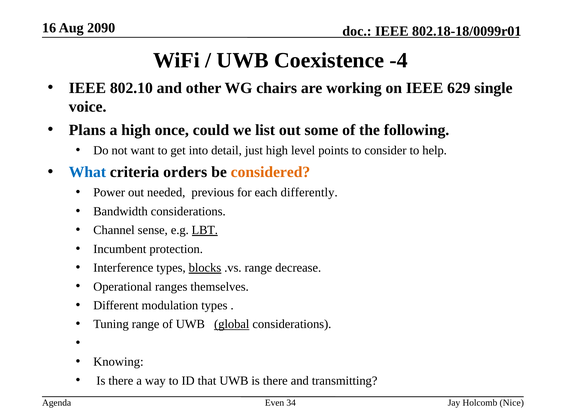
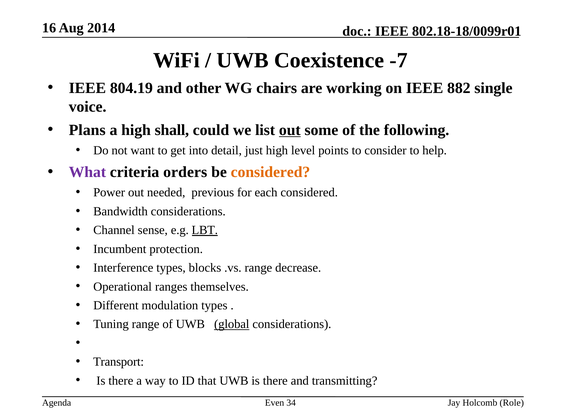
2090: 2090 -> 2014
-4: -4 -> -7
802.10: 802.10 -> 804.19
629: 629 -> 882
once: once -> shall
out at (290, 130) underline: none -> present
What colour: blue -> purple
each differently: differently -> considered
blocks underline: present -> none
Knowing: Knowing -> Transport
Nice: Nice -> Role
